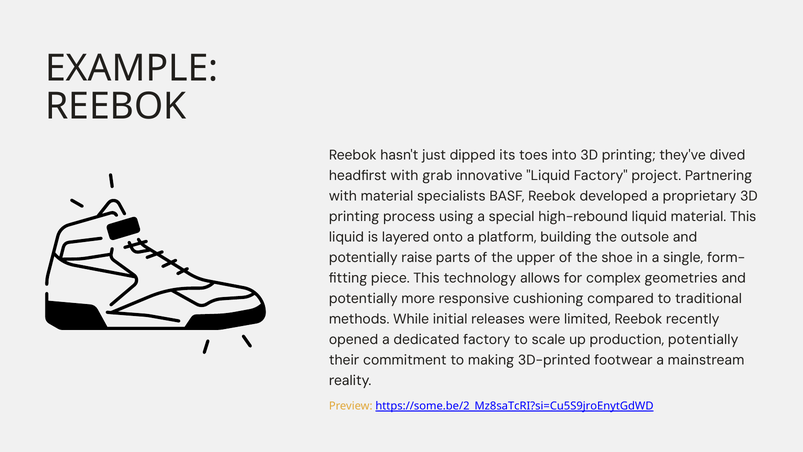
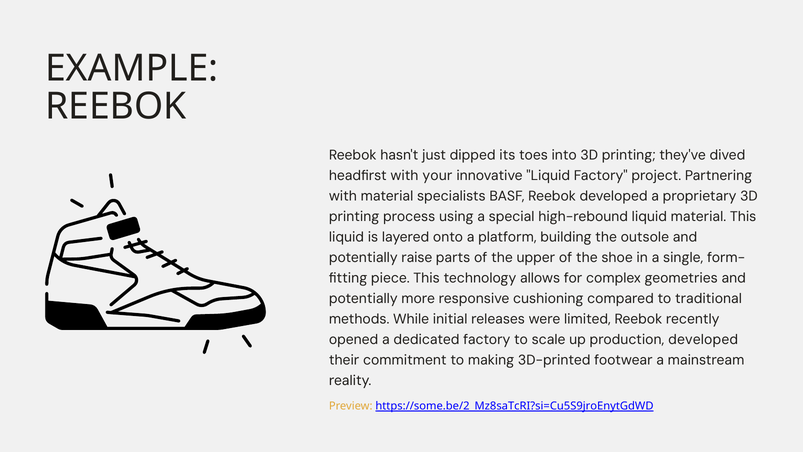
grab: grab -> your
production potentially: potentially -> developed
